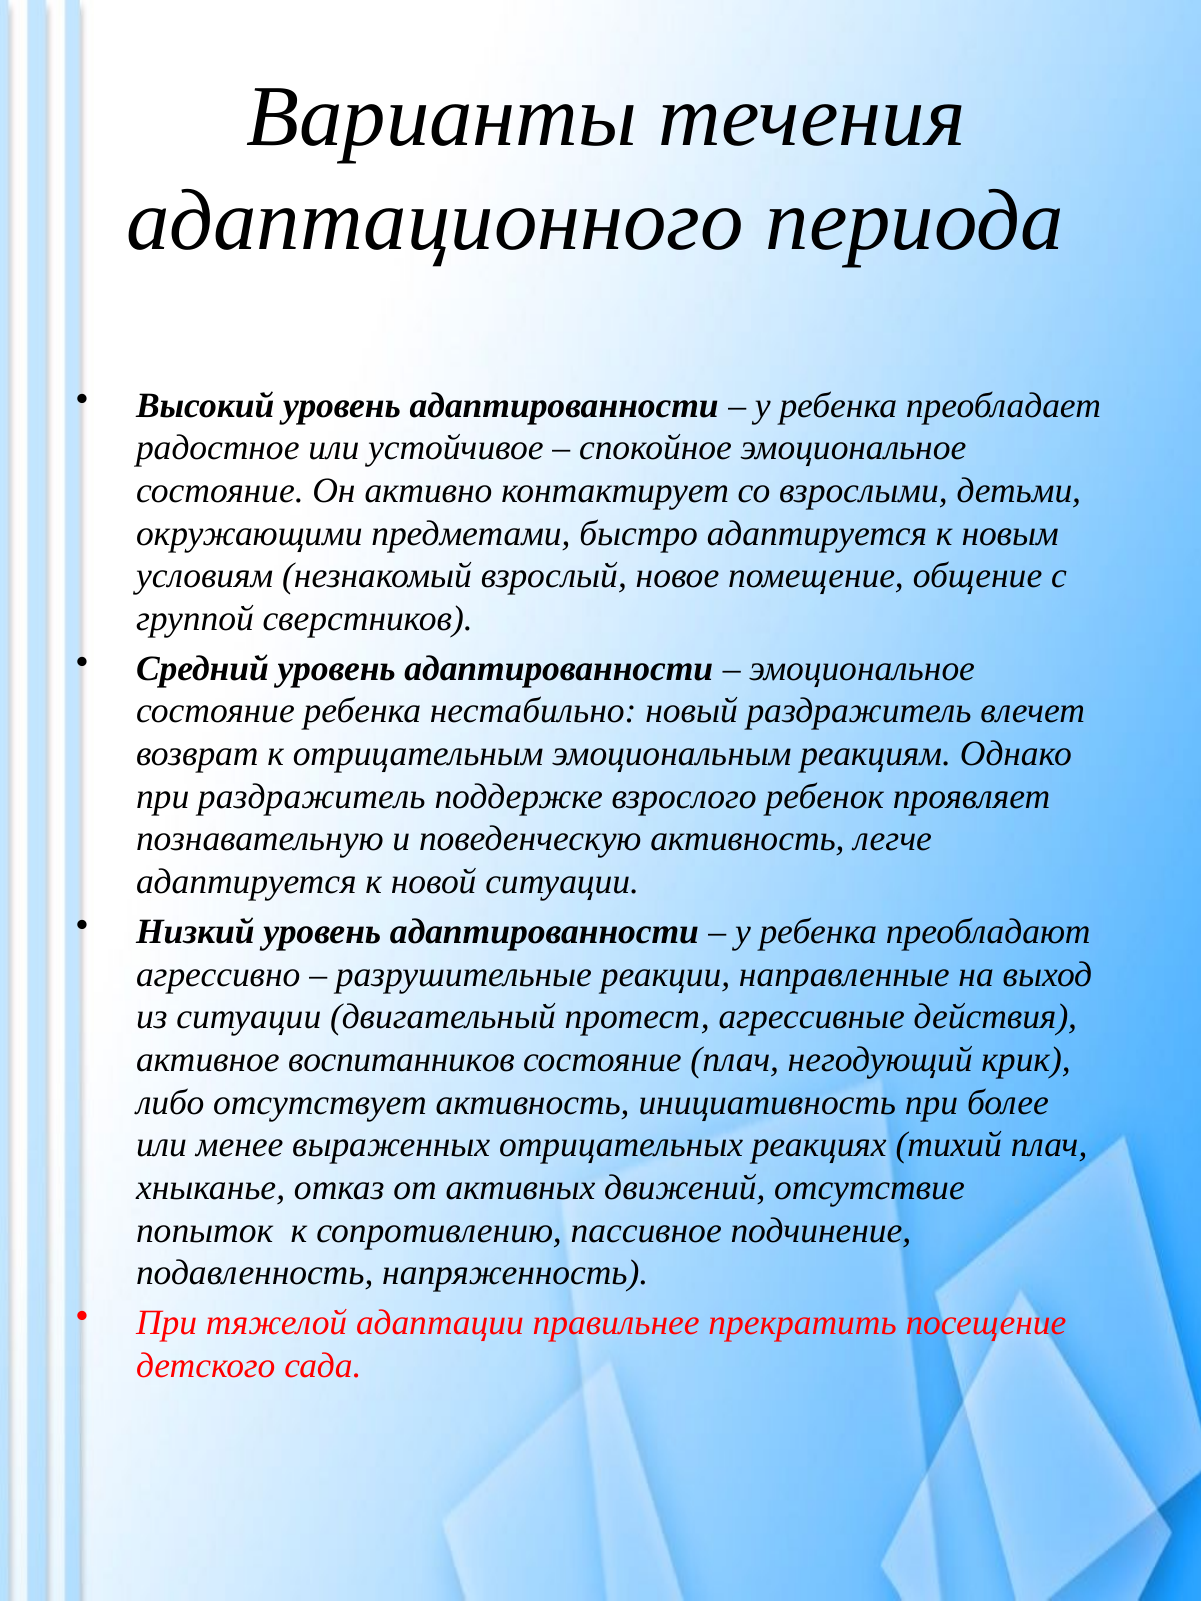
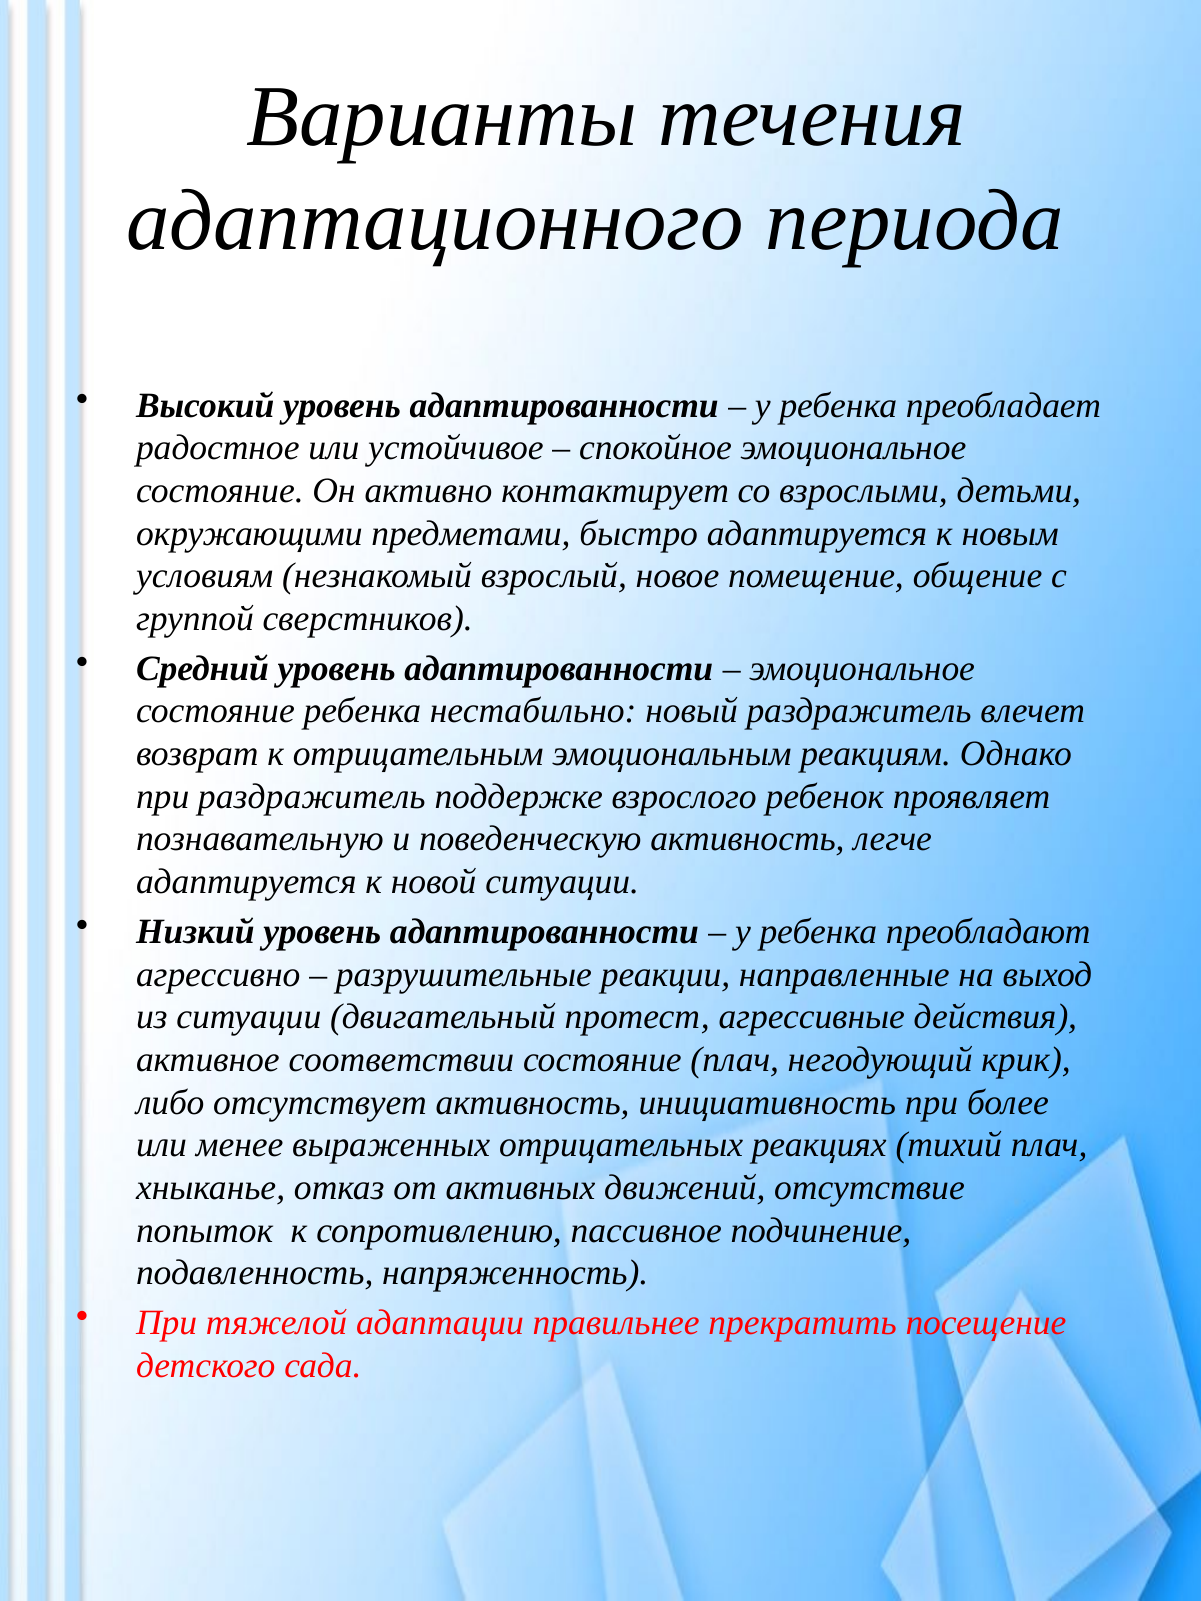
воспитанников: воспитанников -> соответствии
